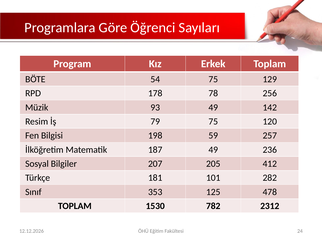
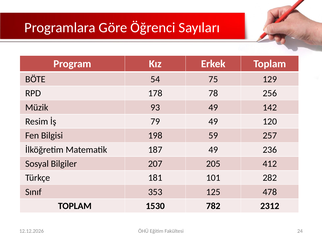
79 75: 75 -> 49
